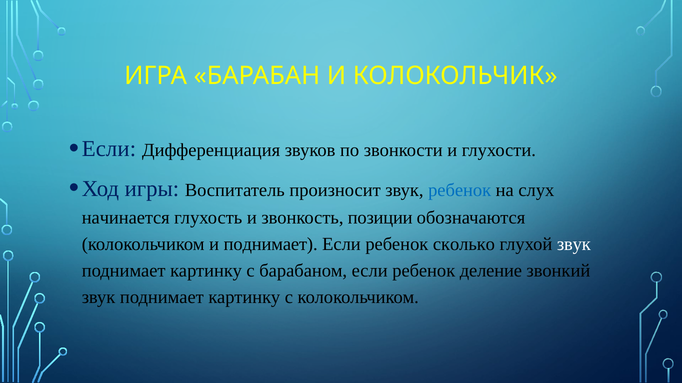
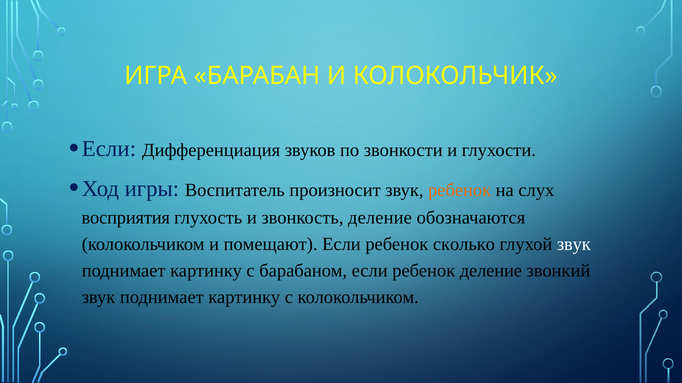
ребенок at (460, 190) colour: blue -> orange
начинается: начинается -> восприятия
звонкость позиции: позиции -> деление
и поднимает: поднимает -> помещают
